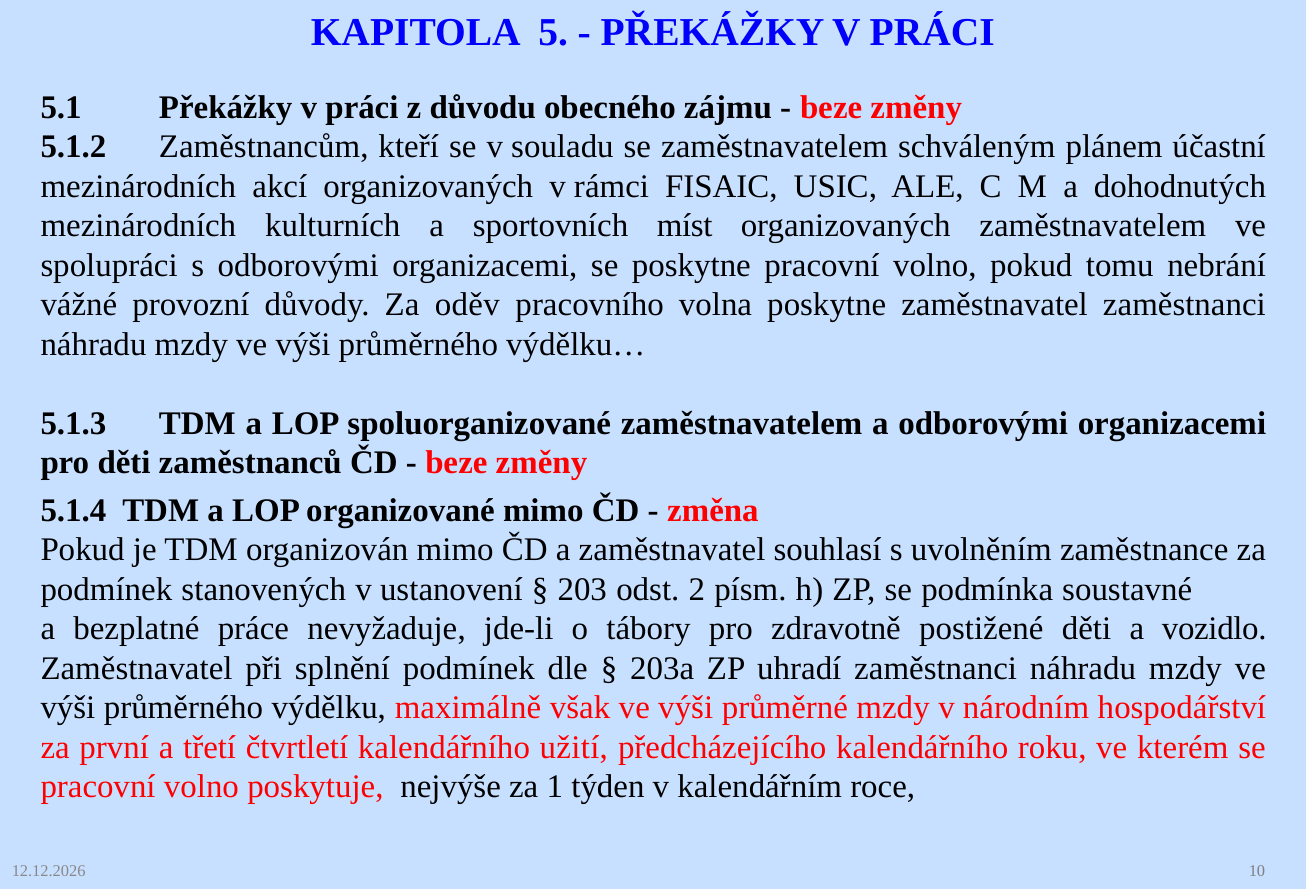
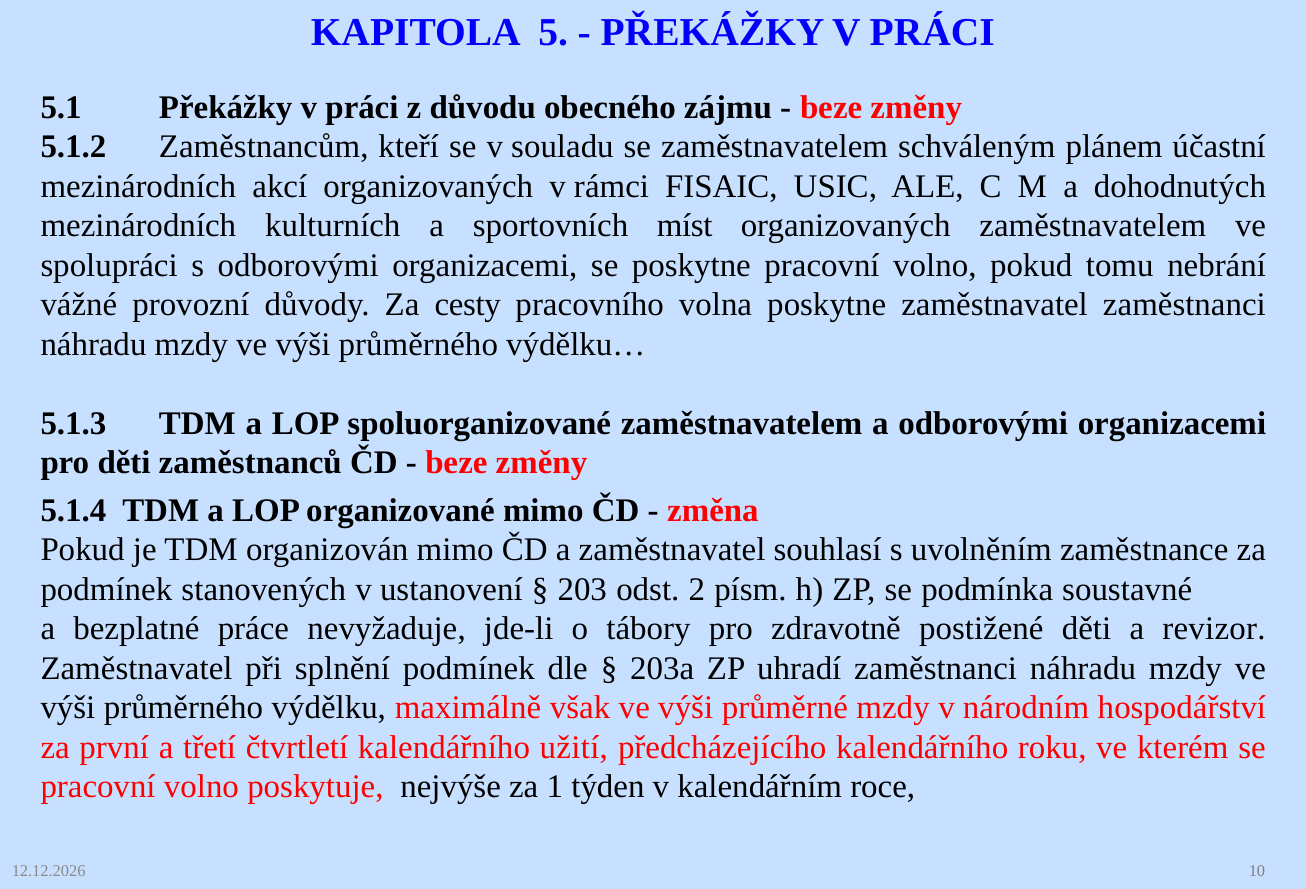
oděv: oděv -> cesty
vozidlo: vozidlo -> revizor
